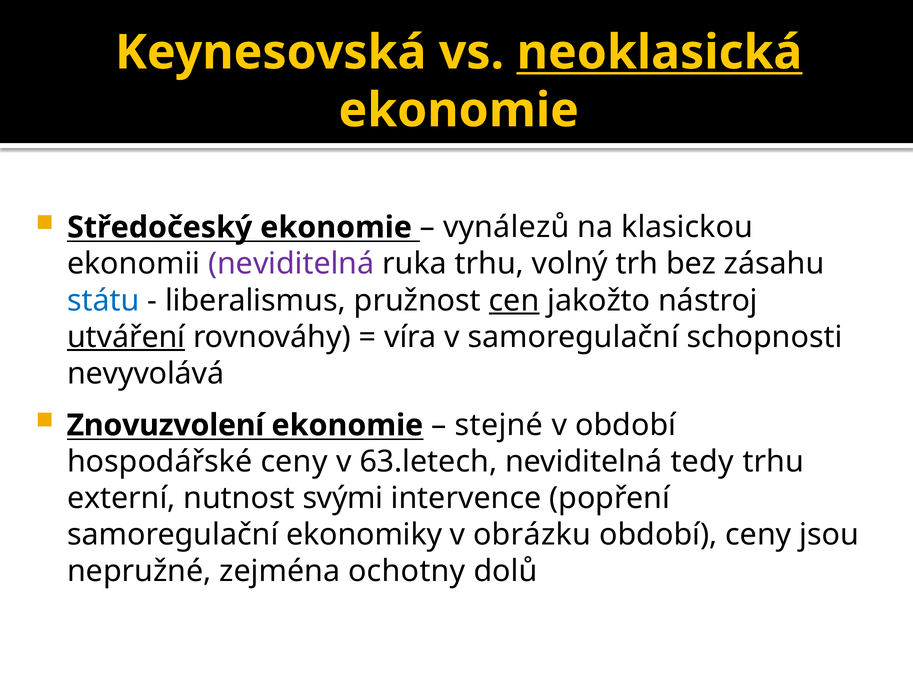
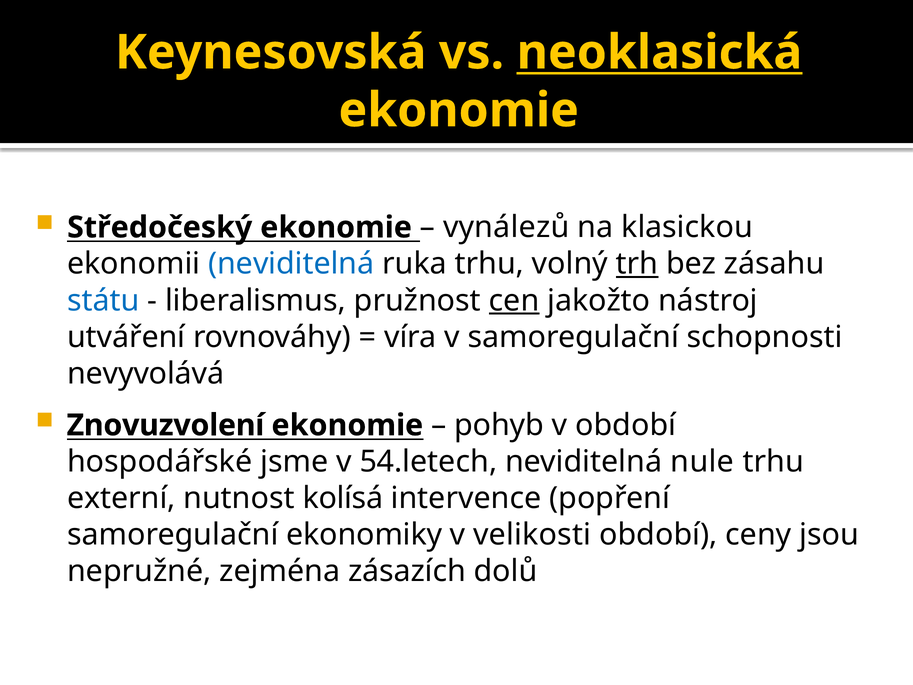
neviditelná at (291, 264) colour: purple -> blue
trh underline: none -> present
utváření underline: present -> none
stejné: stejné -> pohyb
hospodářské ceny: ceny -> jsme
63.letech: 63.letech -> 54.letech
tedy: tedy -> nule
svými: svými -> kolísá
obrázku: obrázku -> velikosti
ochotny: ochotny -> zásazích
